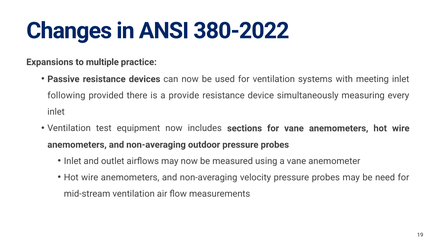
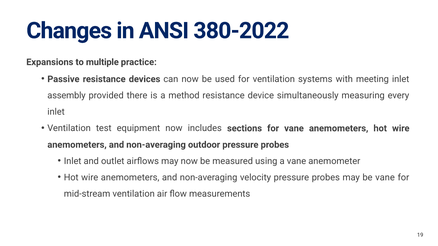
following: following -> assembly
provide: provide -> method
be need: need -> vane
